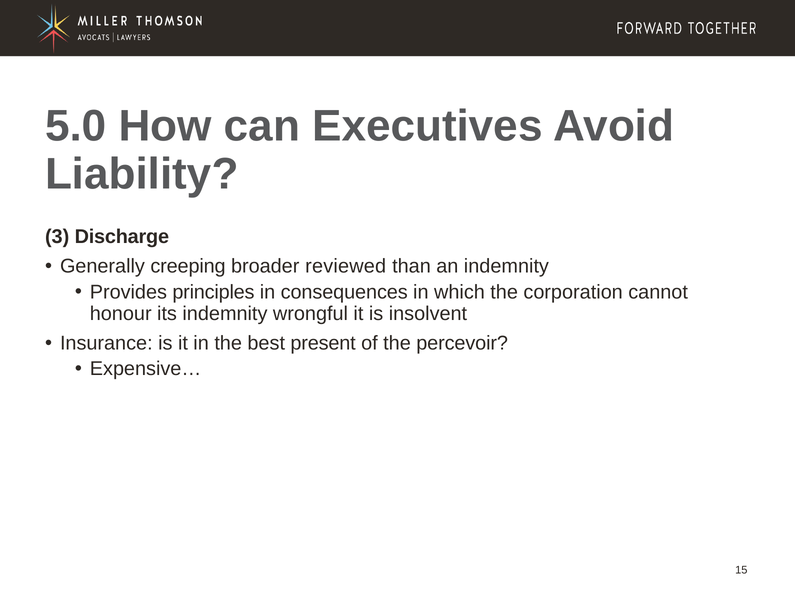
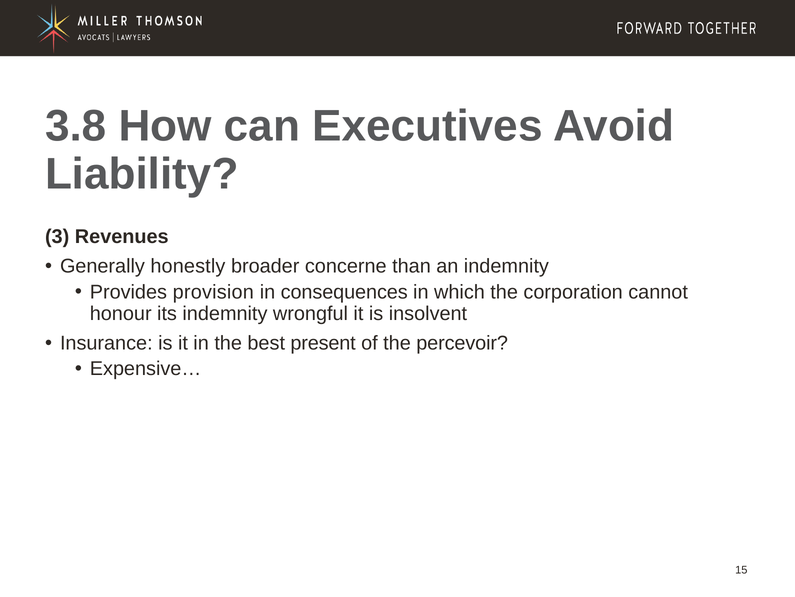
5.0: 5.0 -> 3.8
Discharge: Discharge -> Revenues
creeping: creeping -> honestly
reviewed: reviewed -> concerne
principles: principles -> provision
